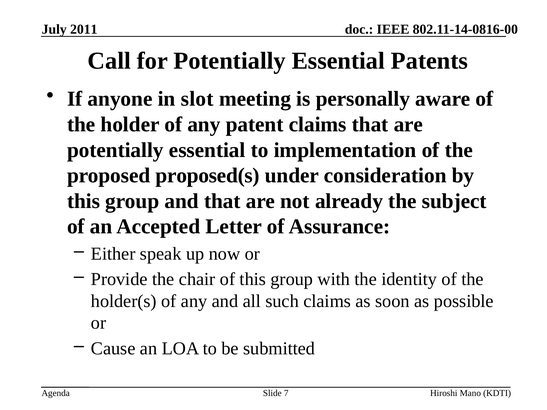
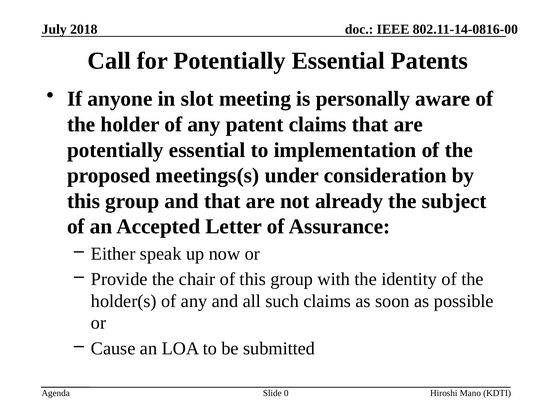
2011: 2011 -> 2018
proposed(s: proposed(s -> meetings(s
7: 7 -> 0
